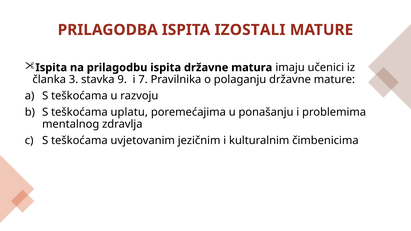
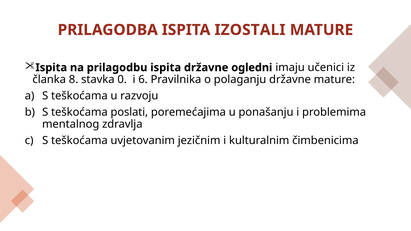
matura: matura -> ogledni
3: 3 -> 8
9: 9 -> 0
7: 7 -> 6
uplatu: uplatu -> poslati
